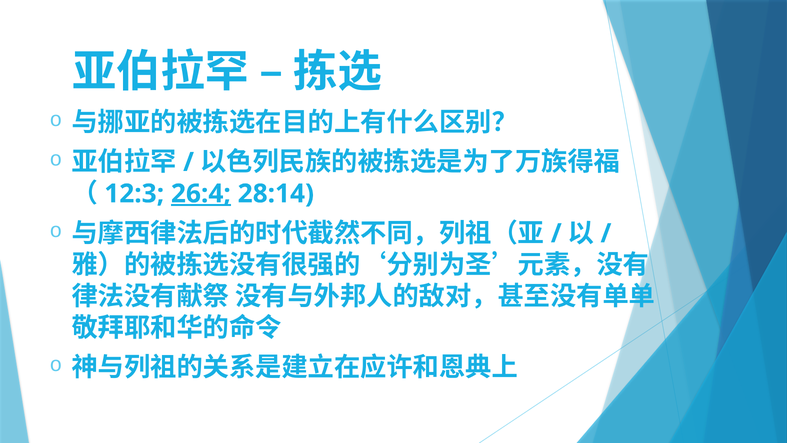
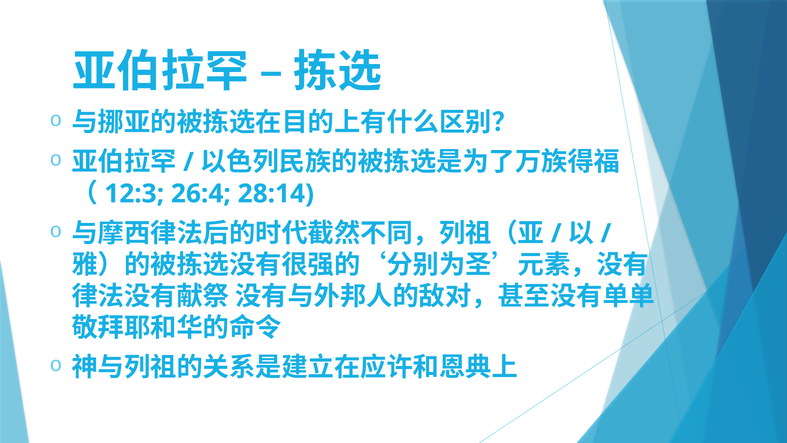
26:4 underline: present -> none
